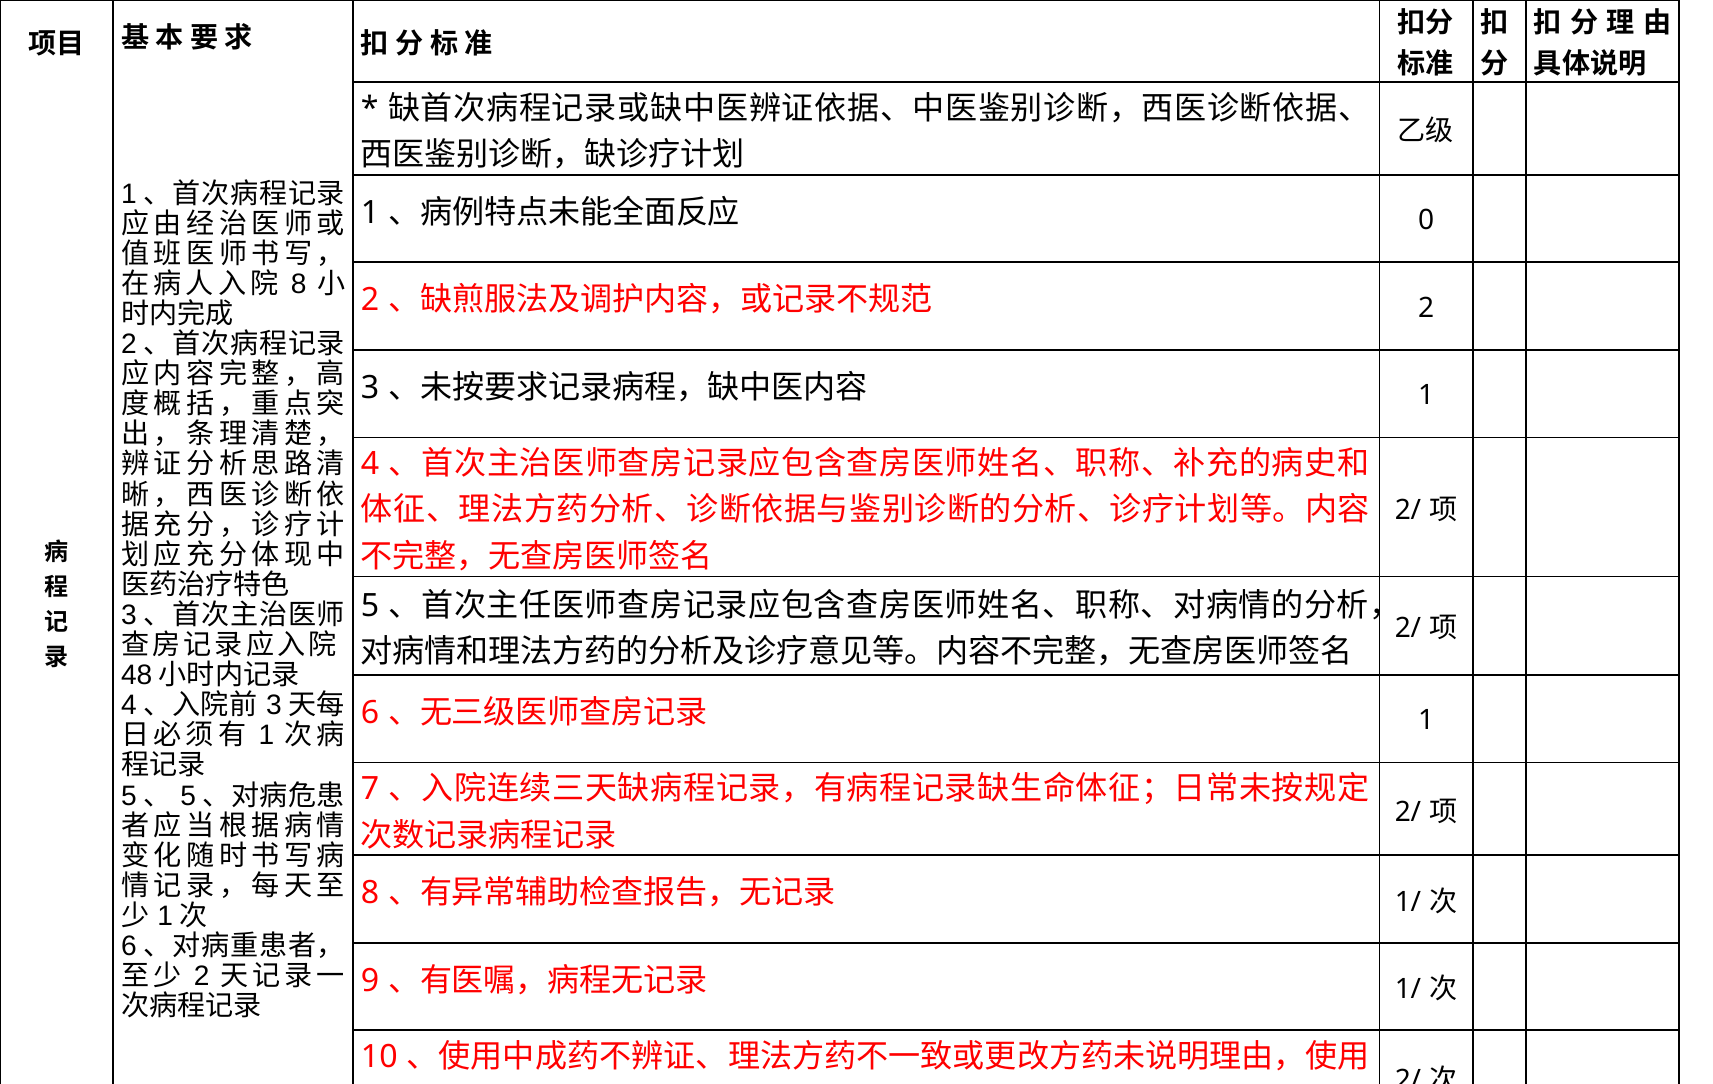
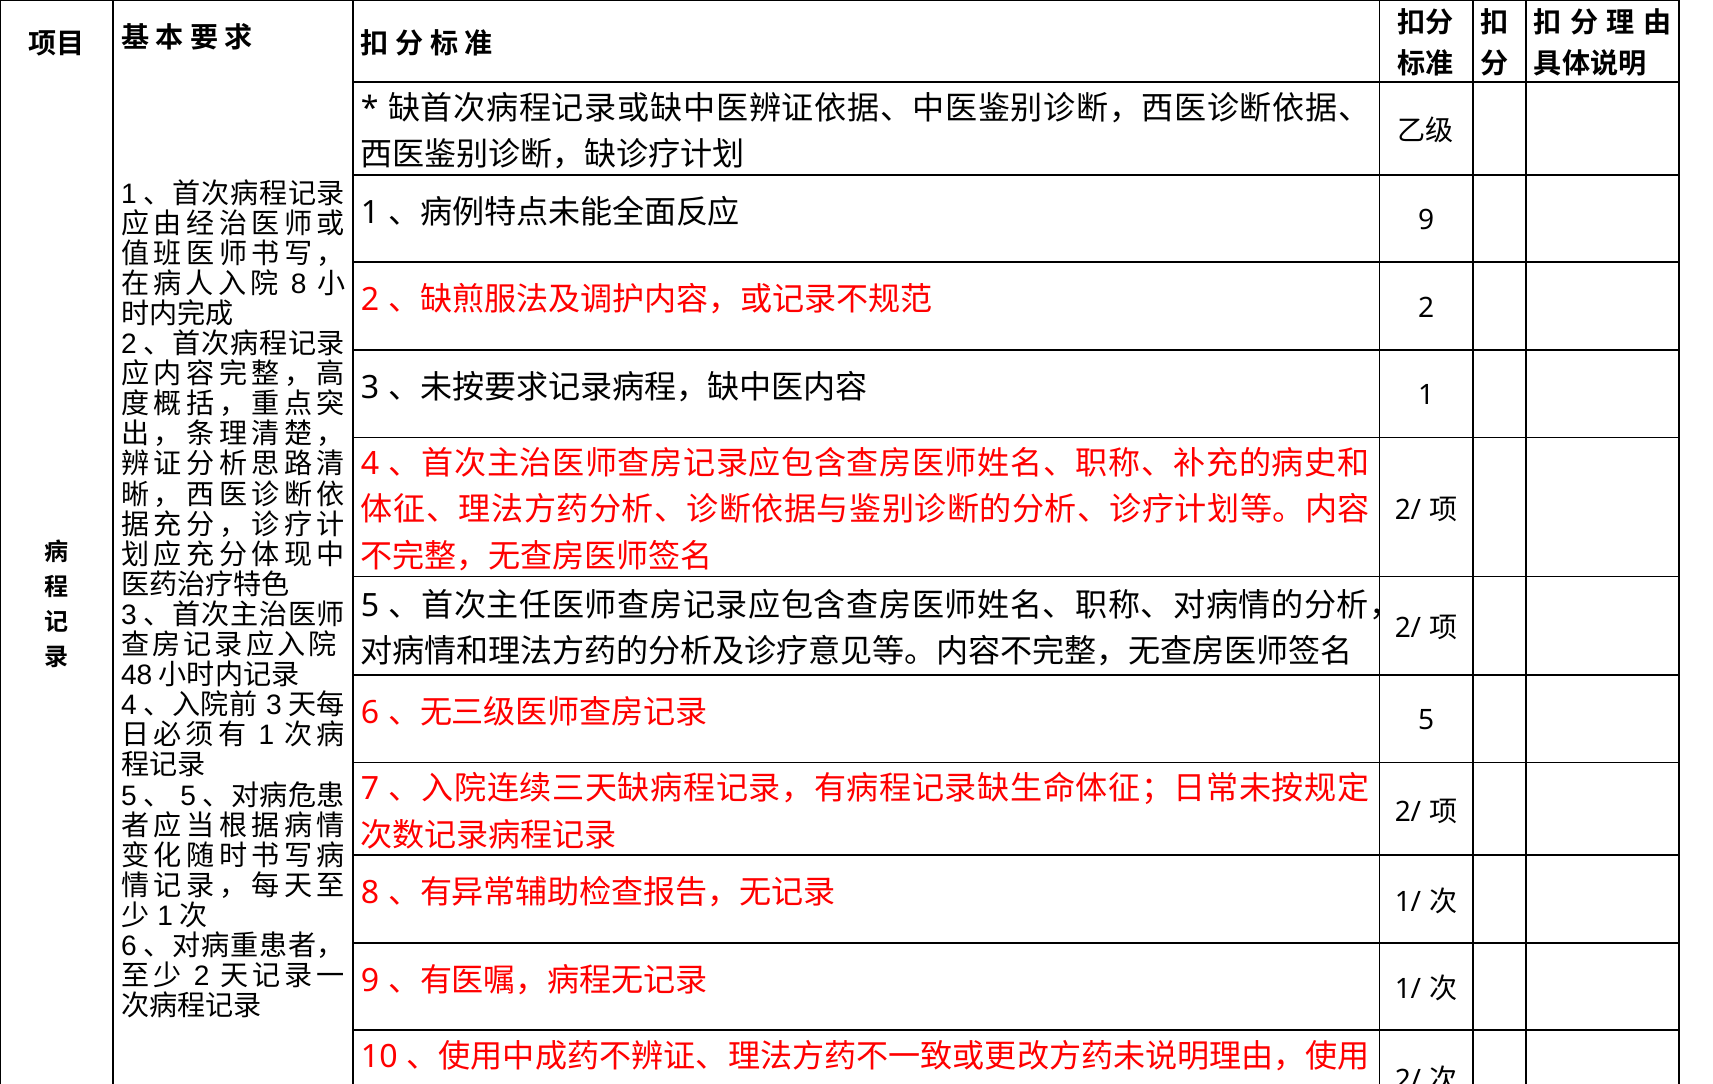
0 at (1426, 220): 0 -> 9
1 at (1426, 720): 1 -> 5
